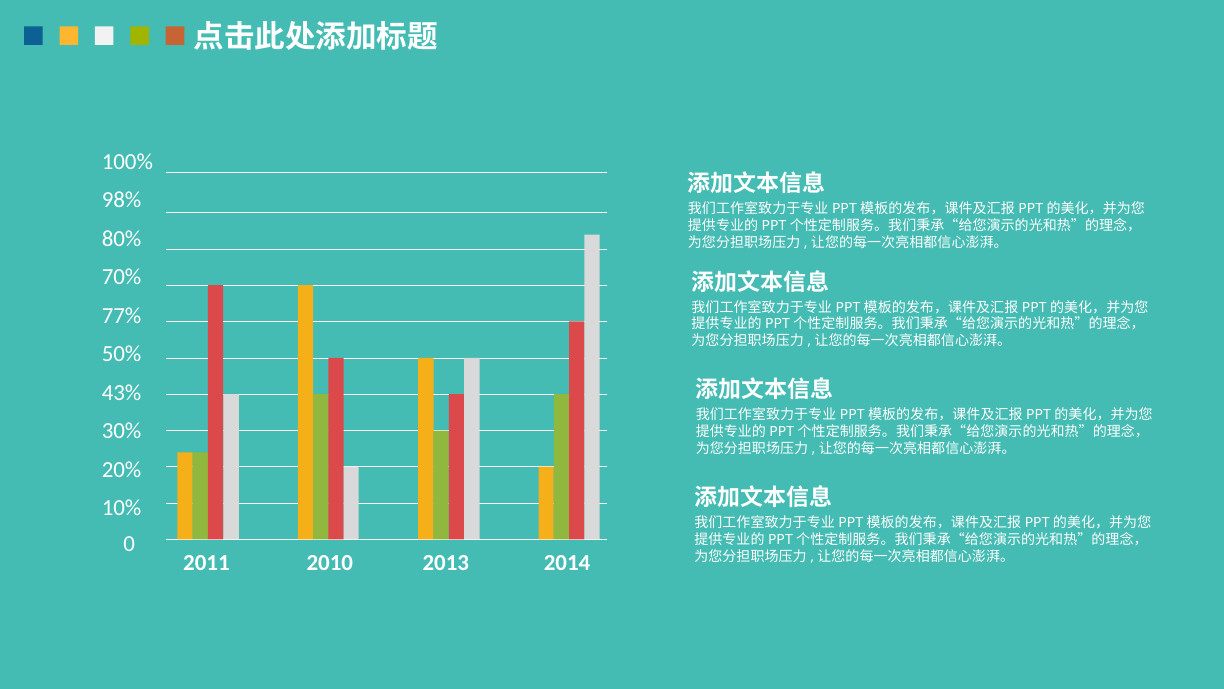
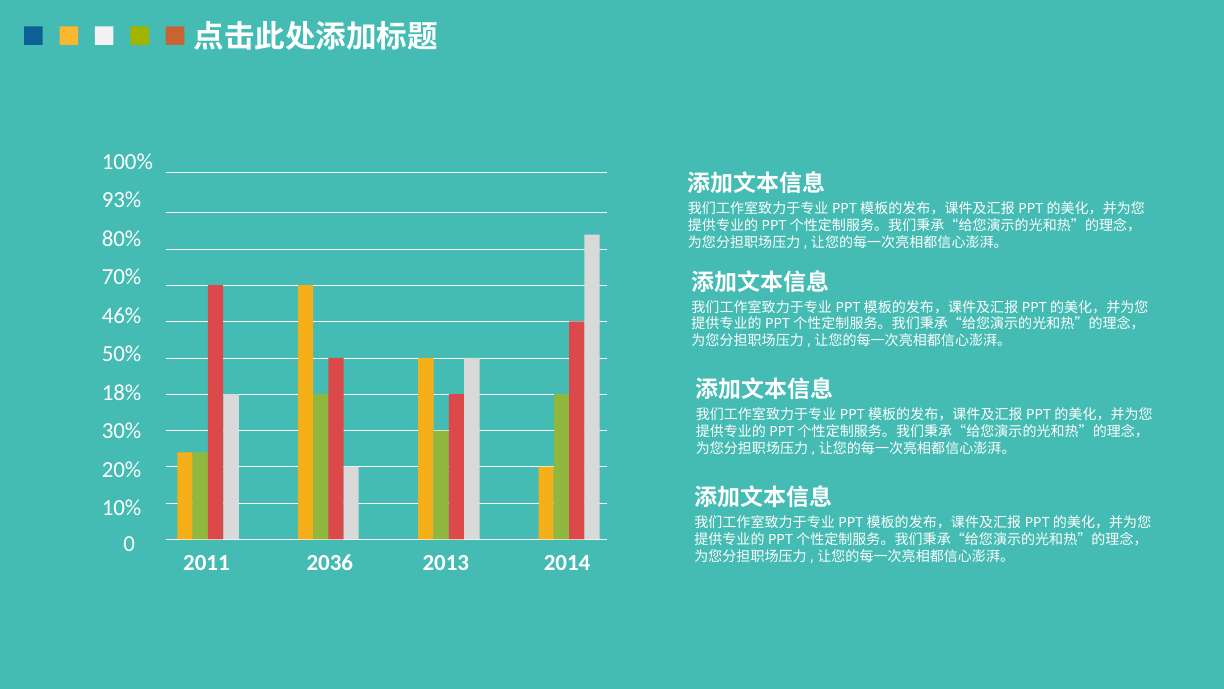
98%: 98% -> 93%
77%: 77% -> 46%
43%: 43% -> 18%
2010: 2010 -> 2036
